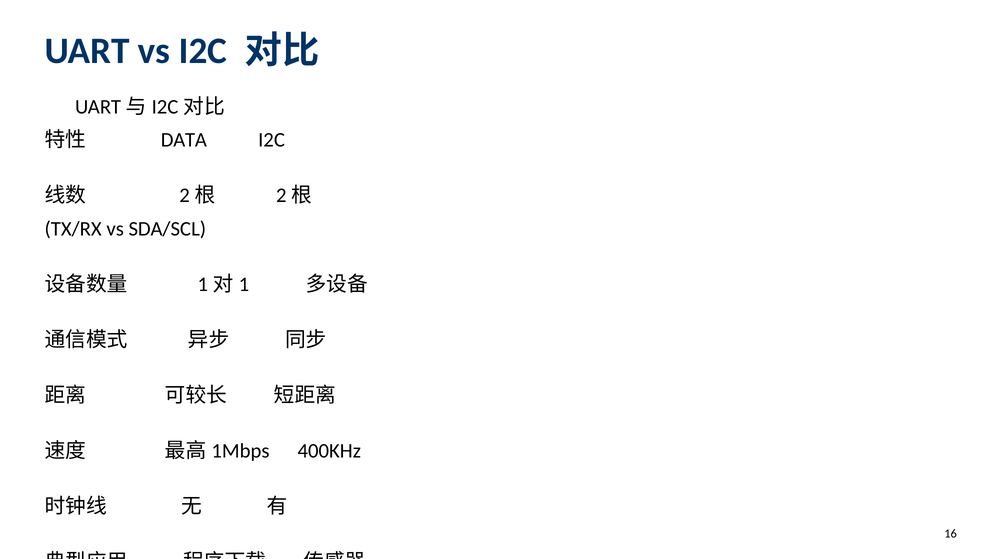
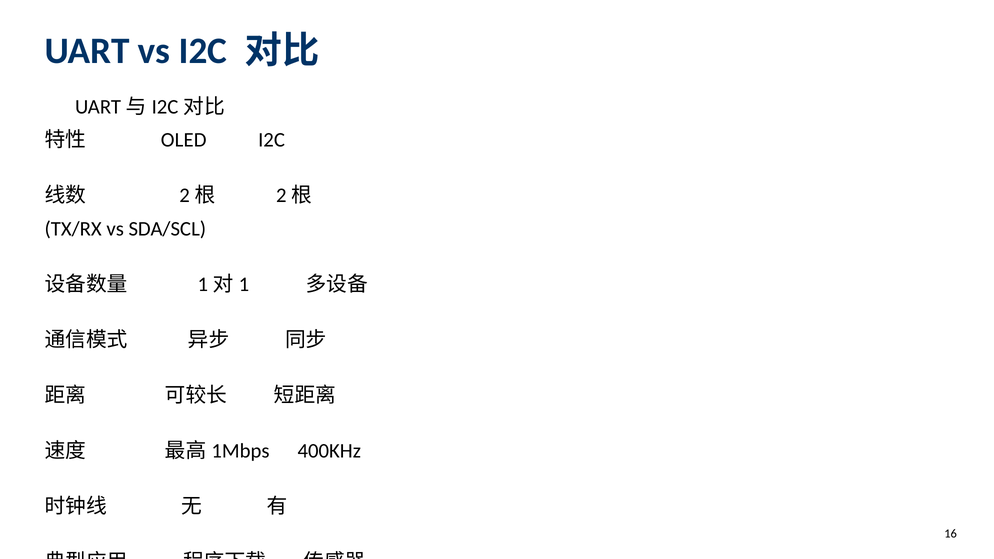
DATA: DATA -> OLED
